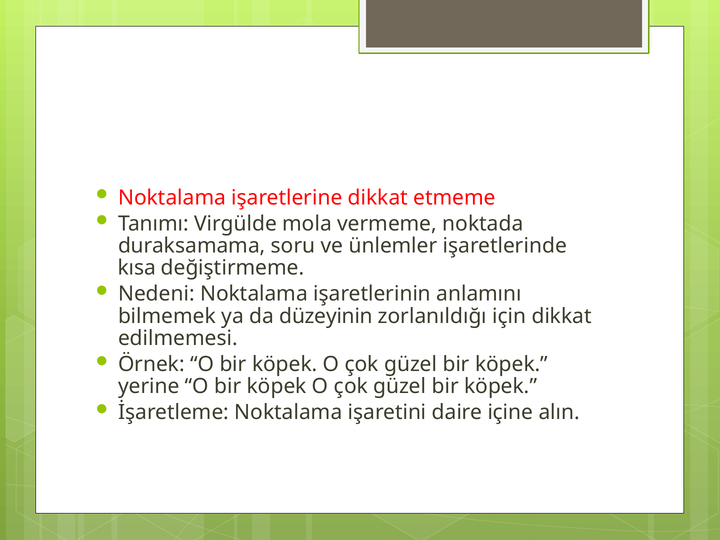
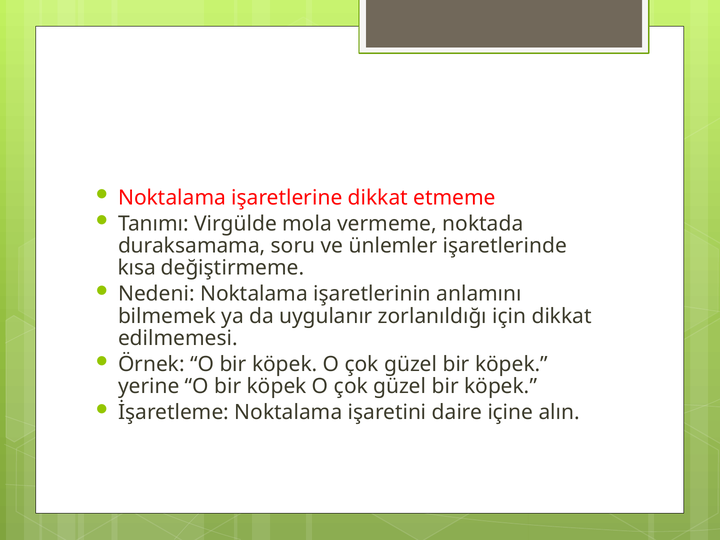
düzeyinin: düzeyinin -> uygulanır
